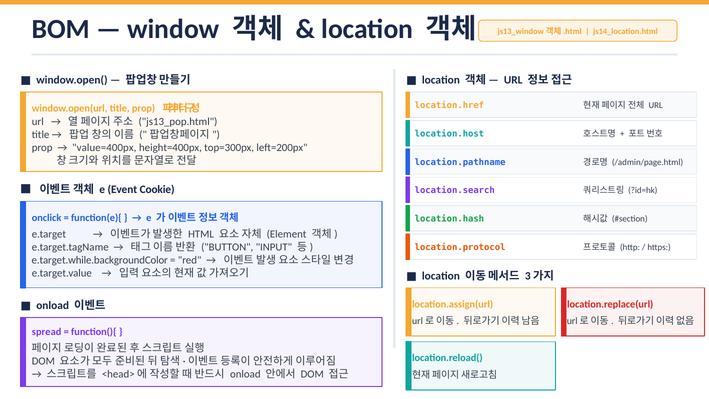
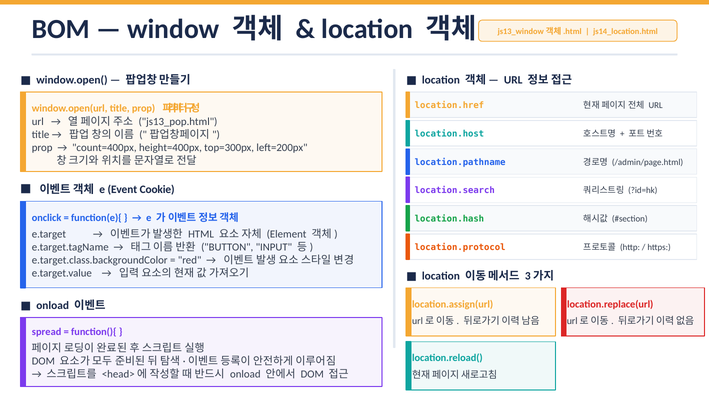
value=400px: value=400px -> count=400px
e.target.while.backgroundColor: e.target.while.backgroundColor -> e.target.class.backgroundColor
